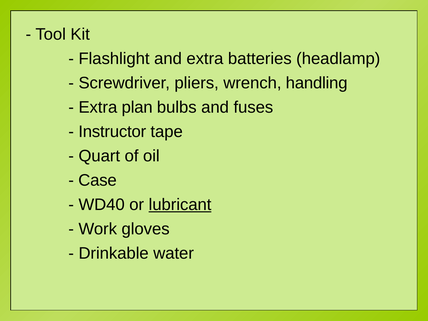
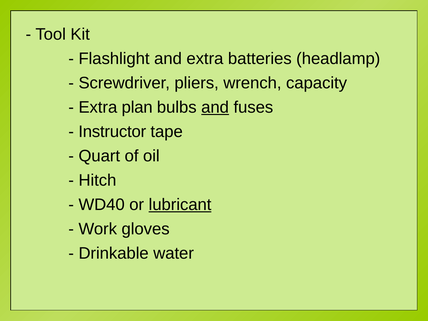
handling: handling -> capacity
and at (215, 107) underline: none -> present
Case: Case -> Hitch
